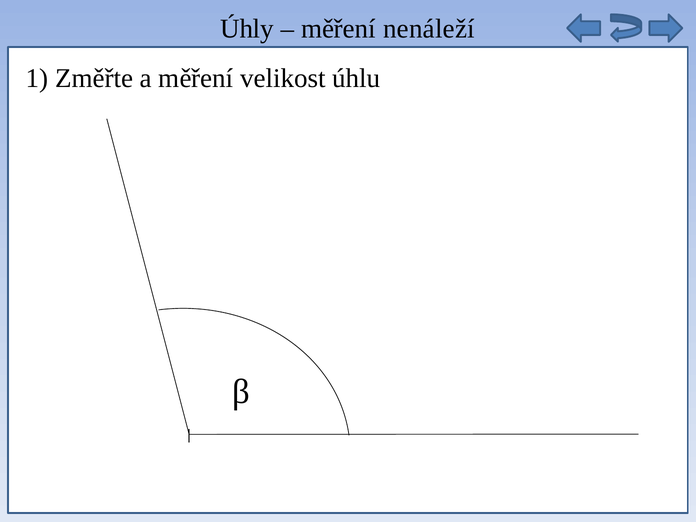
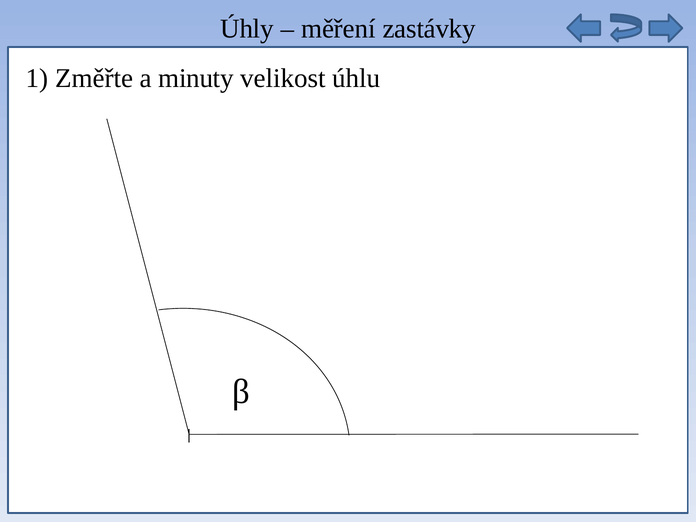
měření nenáleží: nenáleží -> zastávky
a měření: měření -> minuty
